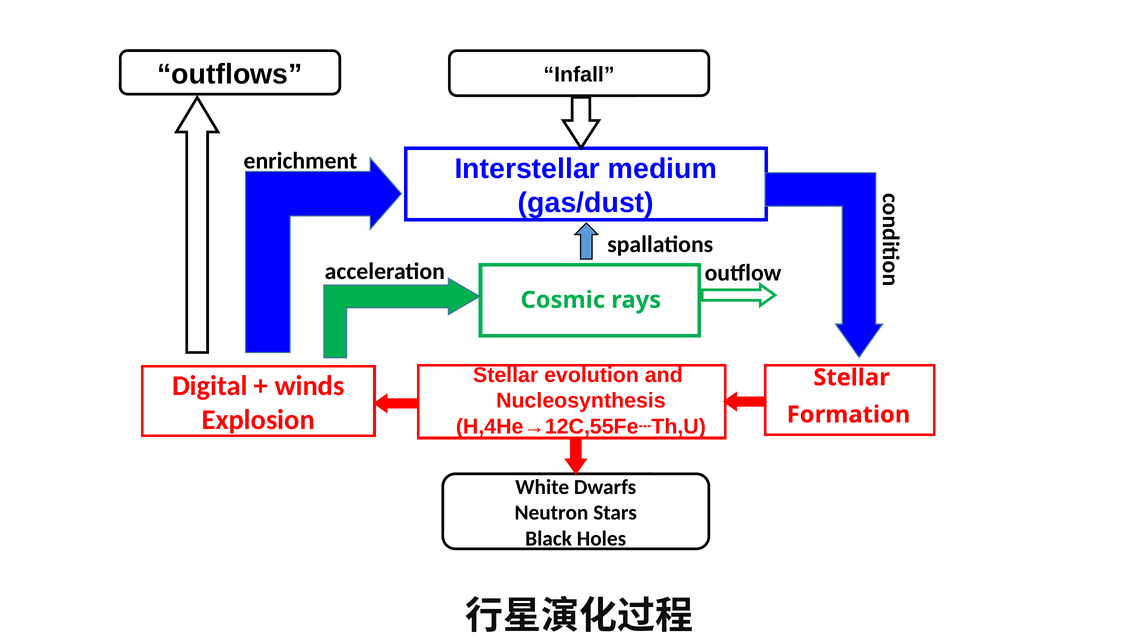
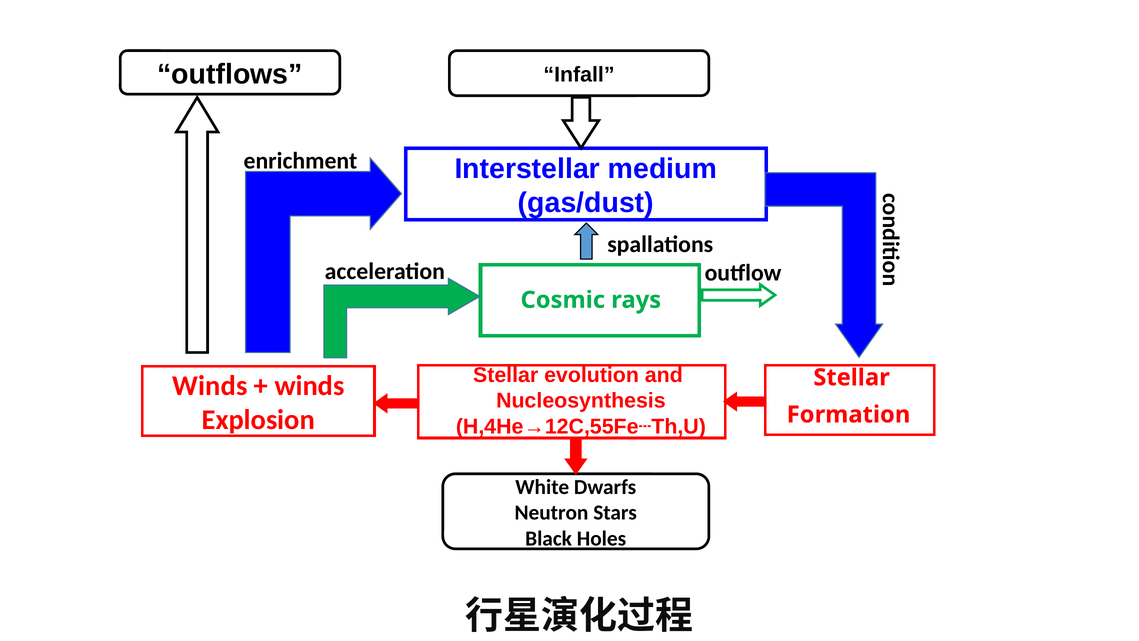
Digital at (210, 386): Digital -> Winds
